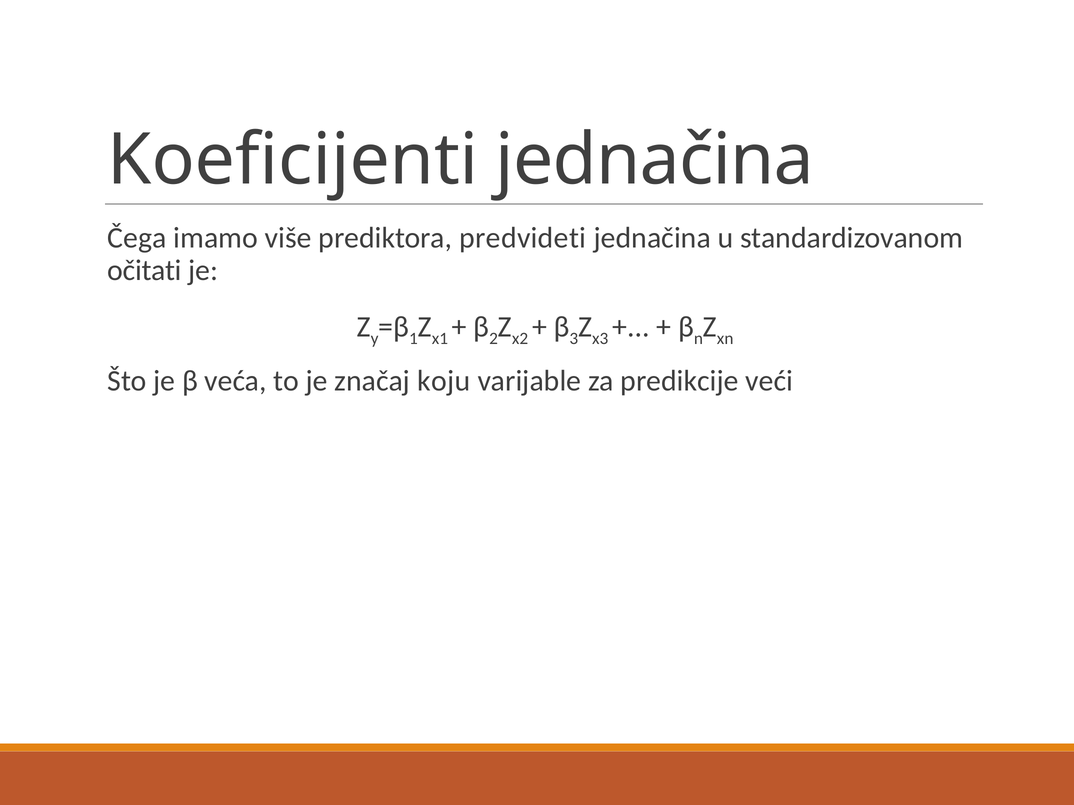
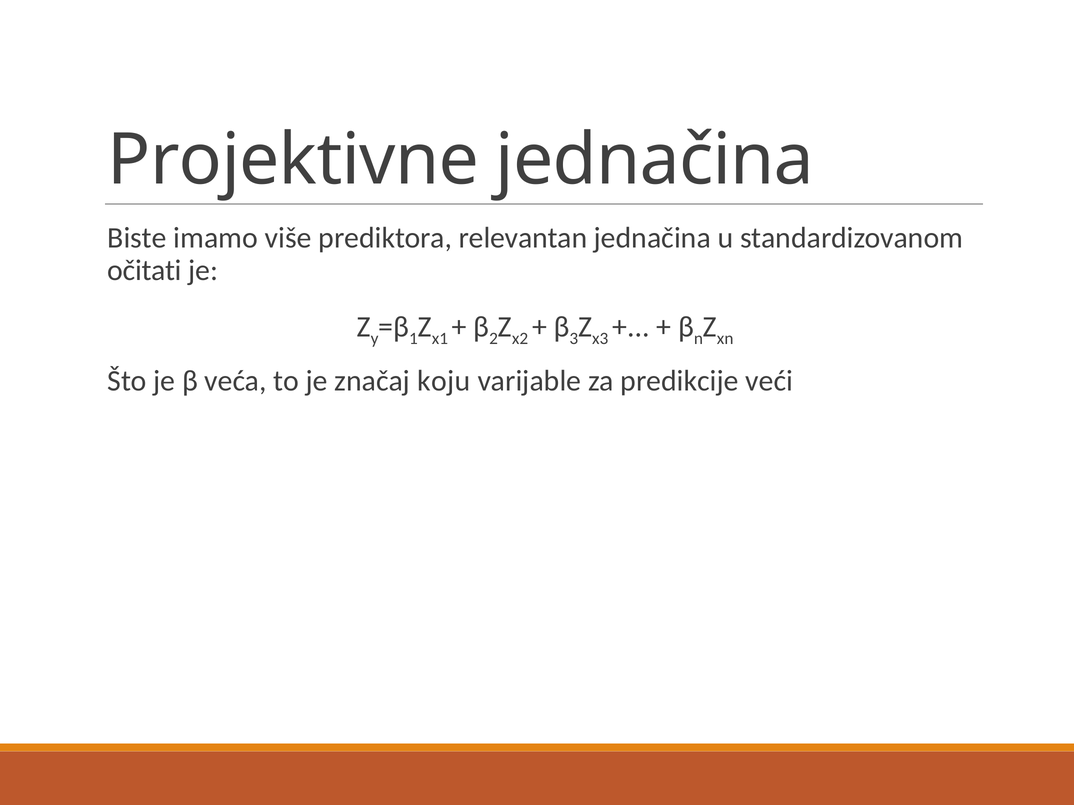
Koeficijenti: Koeficijenti -> Projektivne
Čega: Čega -> Biste
predvideti: predvideti -> relevantan
